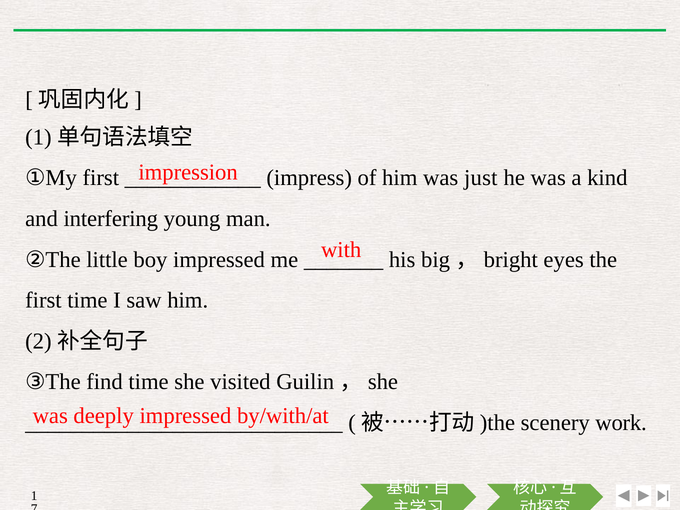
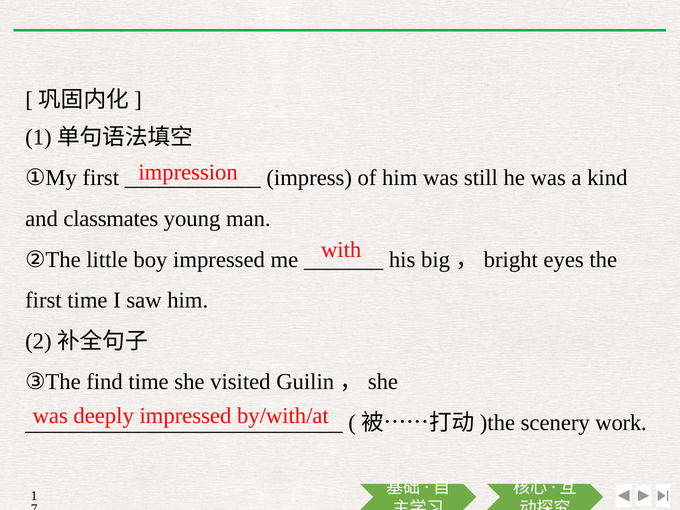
just: just -> still
interfering: interfering -> classmates
